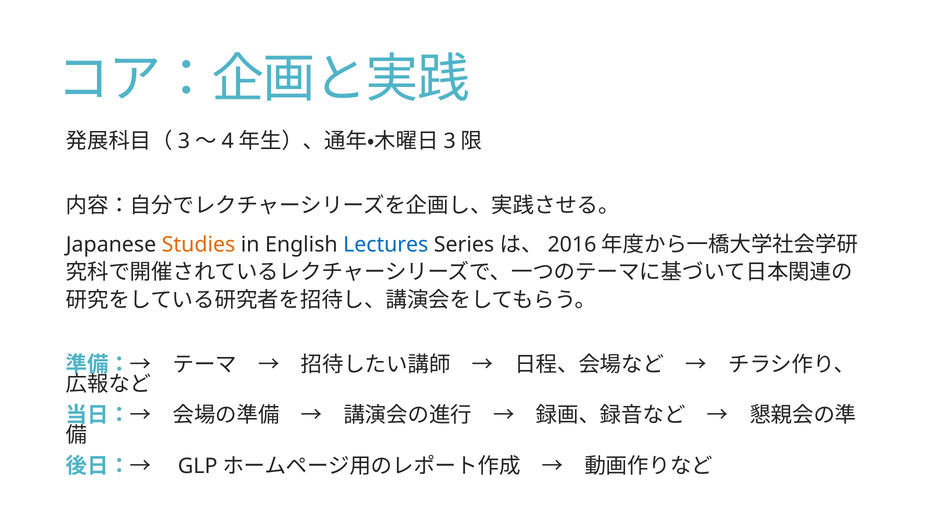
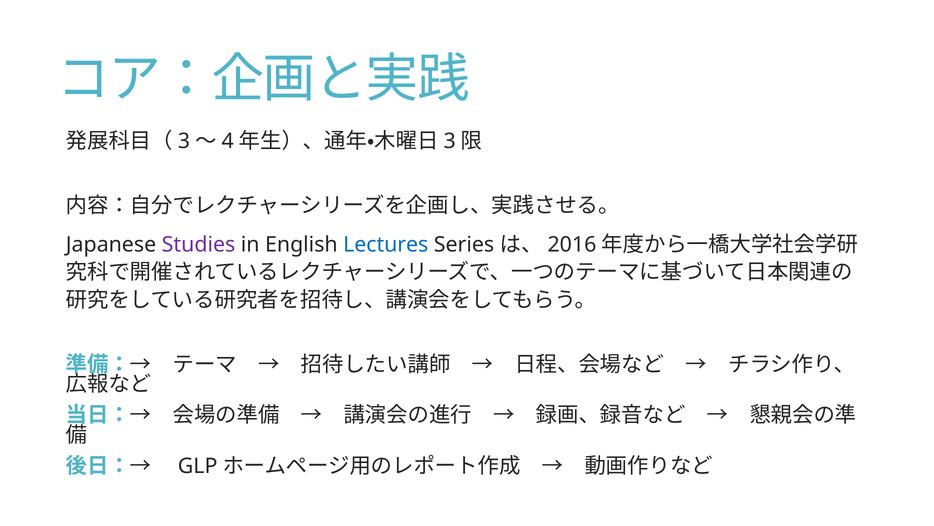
Studies colour: orange -> purple
